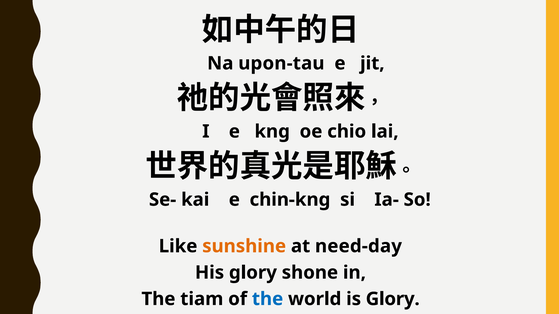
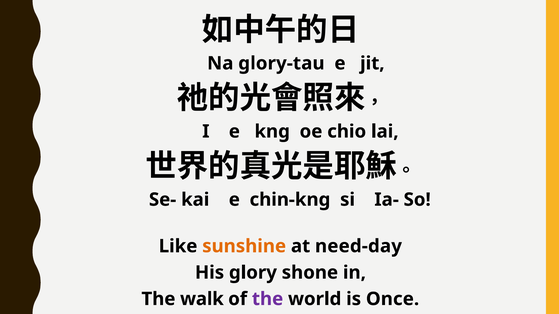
upon-tau: upon-tau -> glory-tau
tiam: tiam -> walk
the at (268, 299) colour: blue -> purple
is Glory: Glory -> Once
